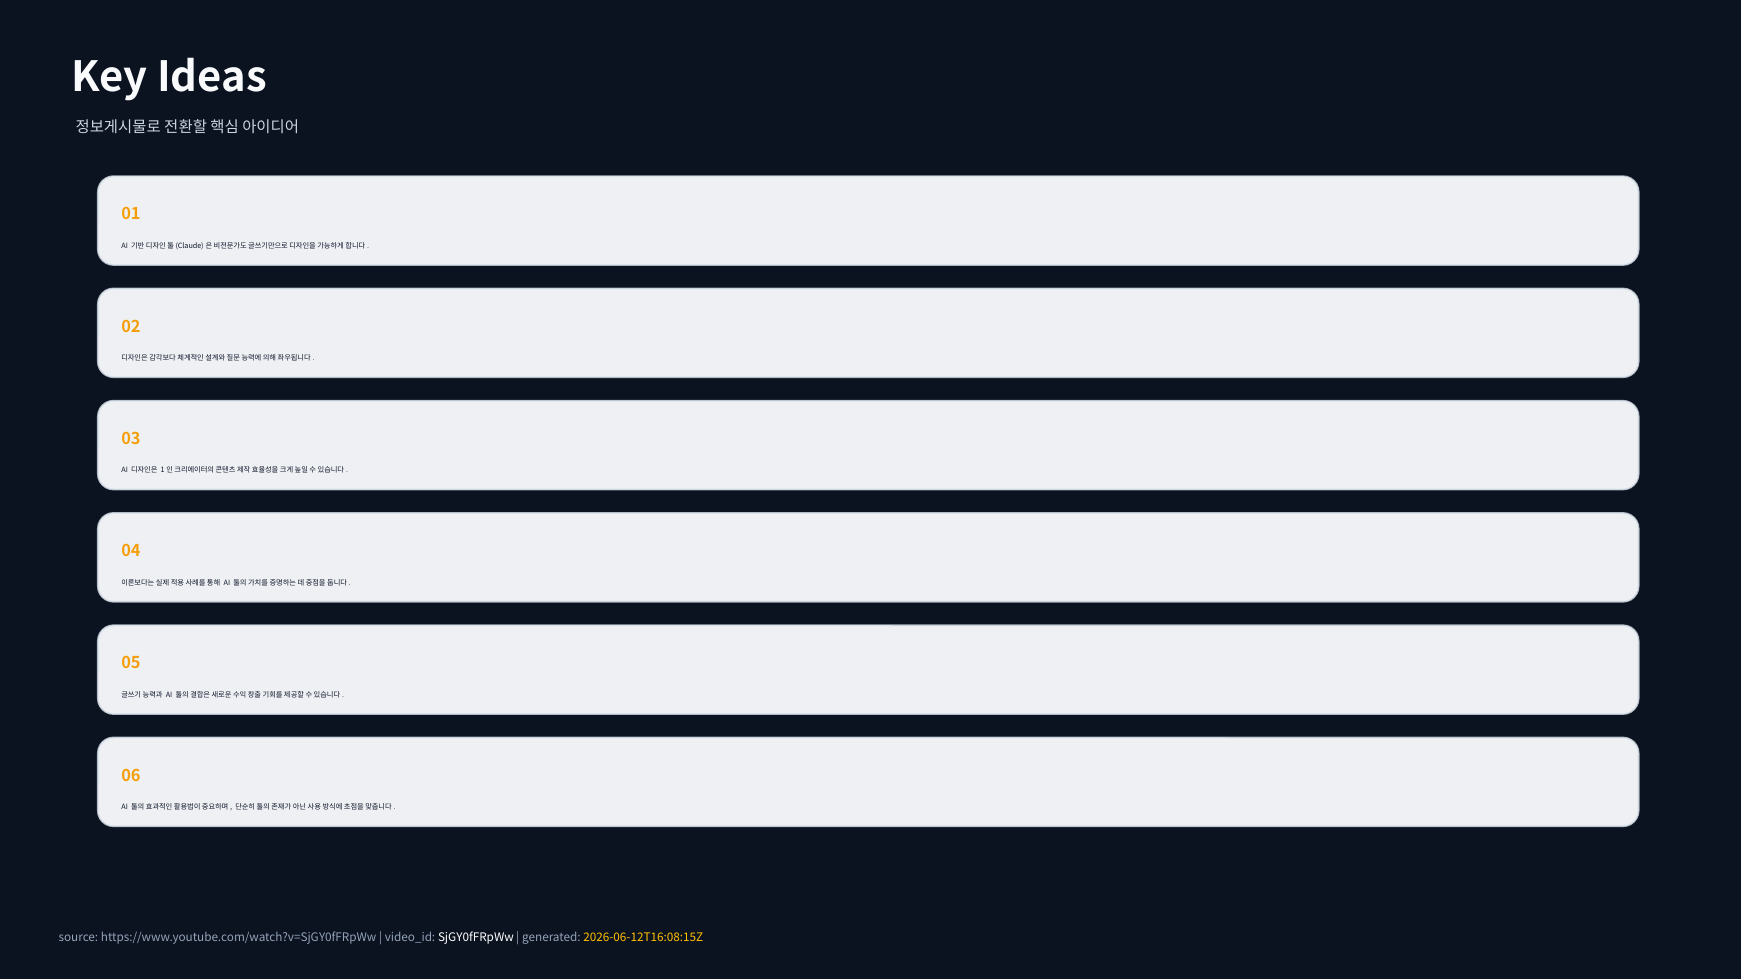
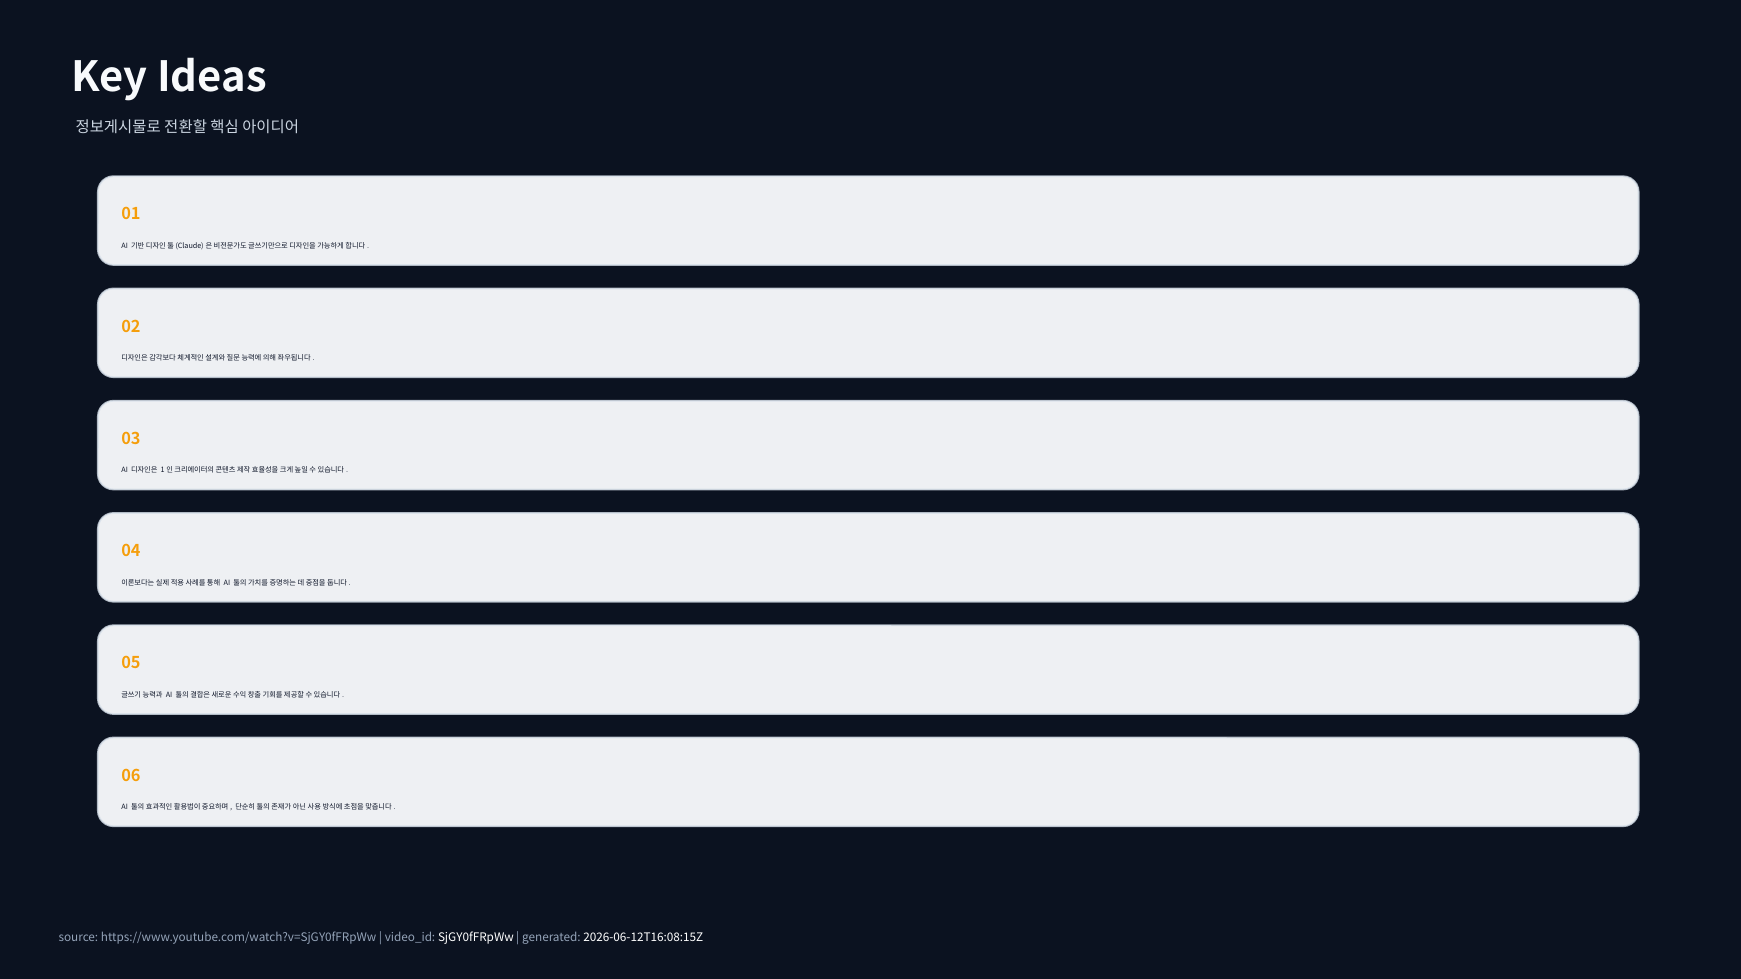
2026-06-12T16:08:15Z colour: yellow -> white
